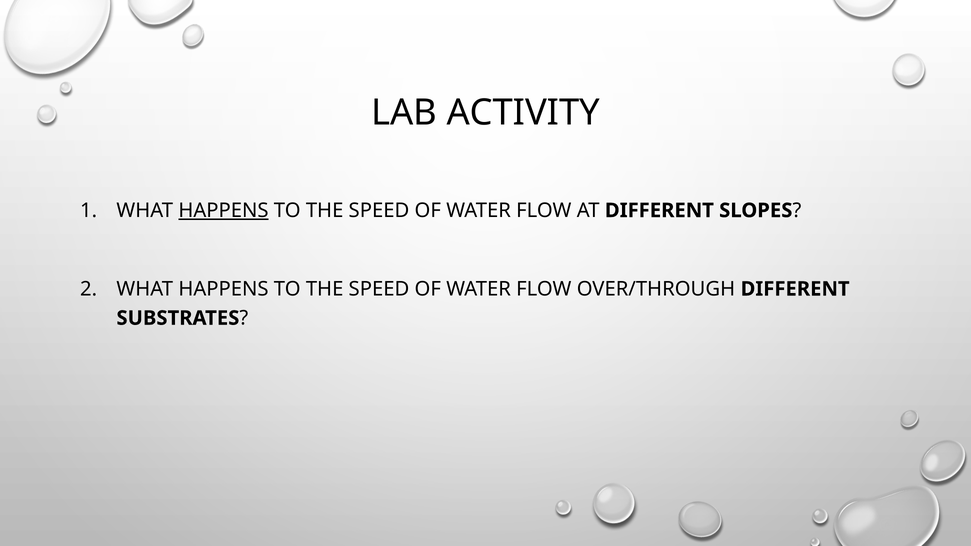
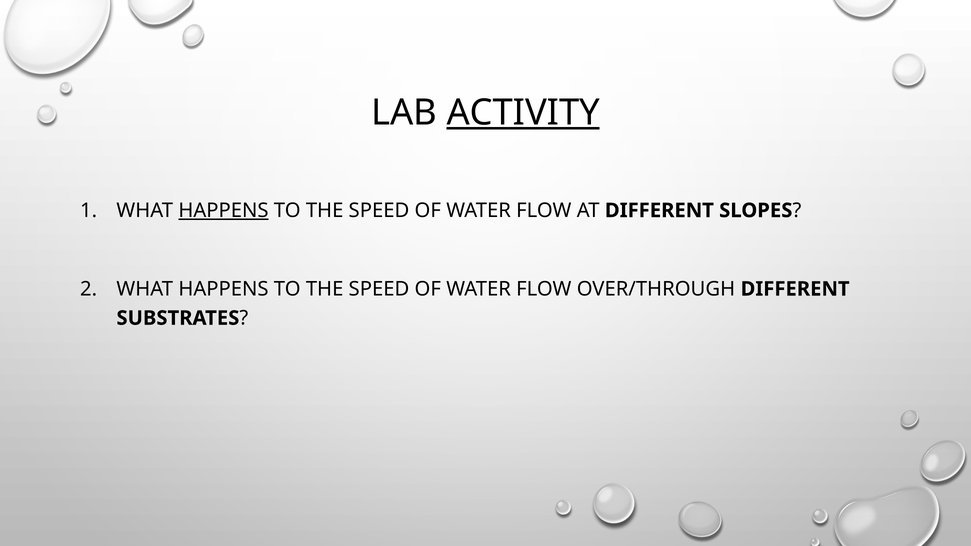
ACTIVITY underline: none -> present
